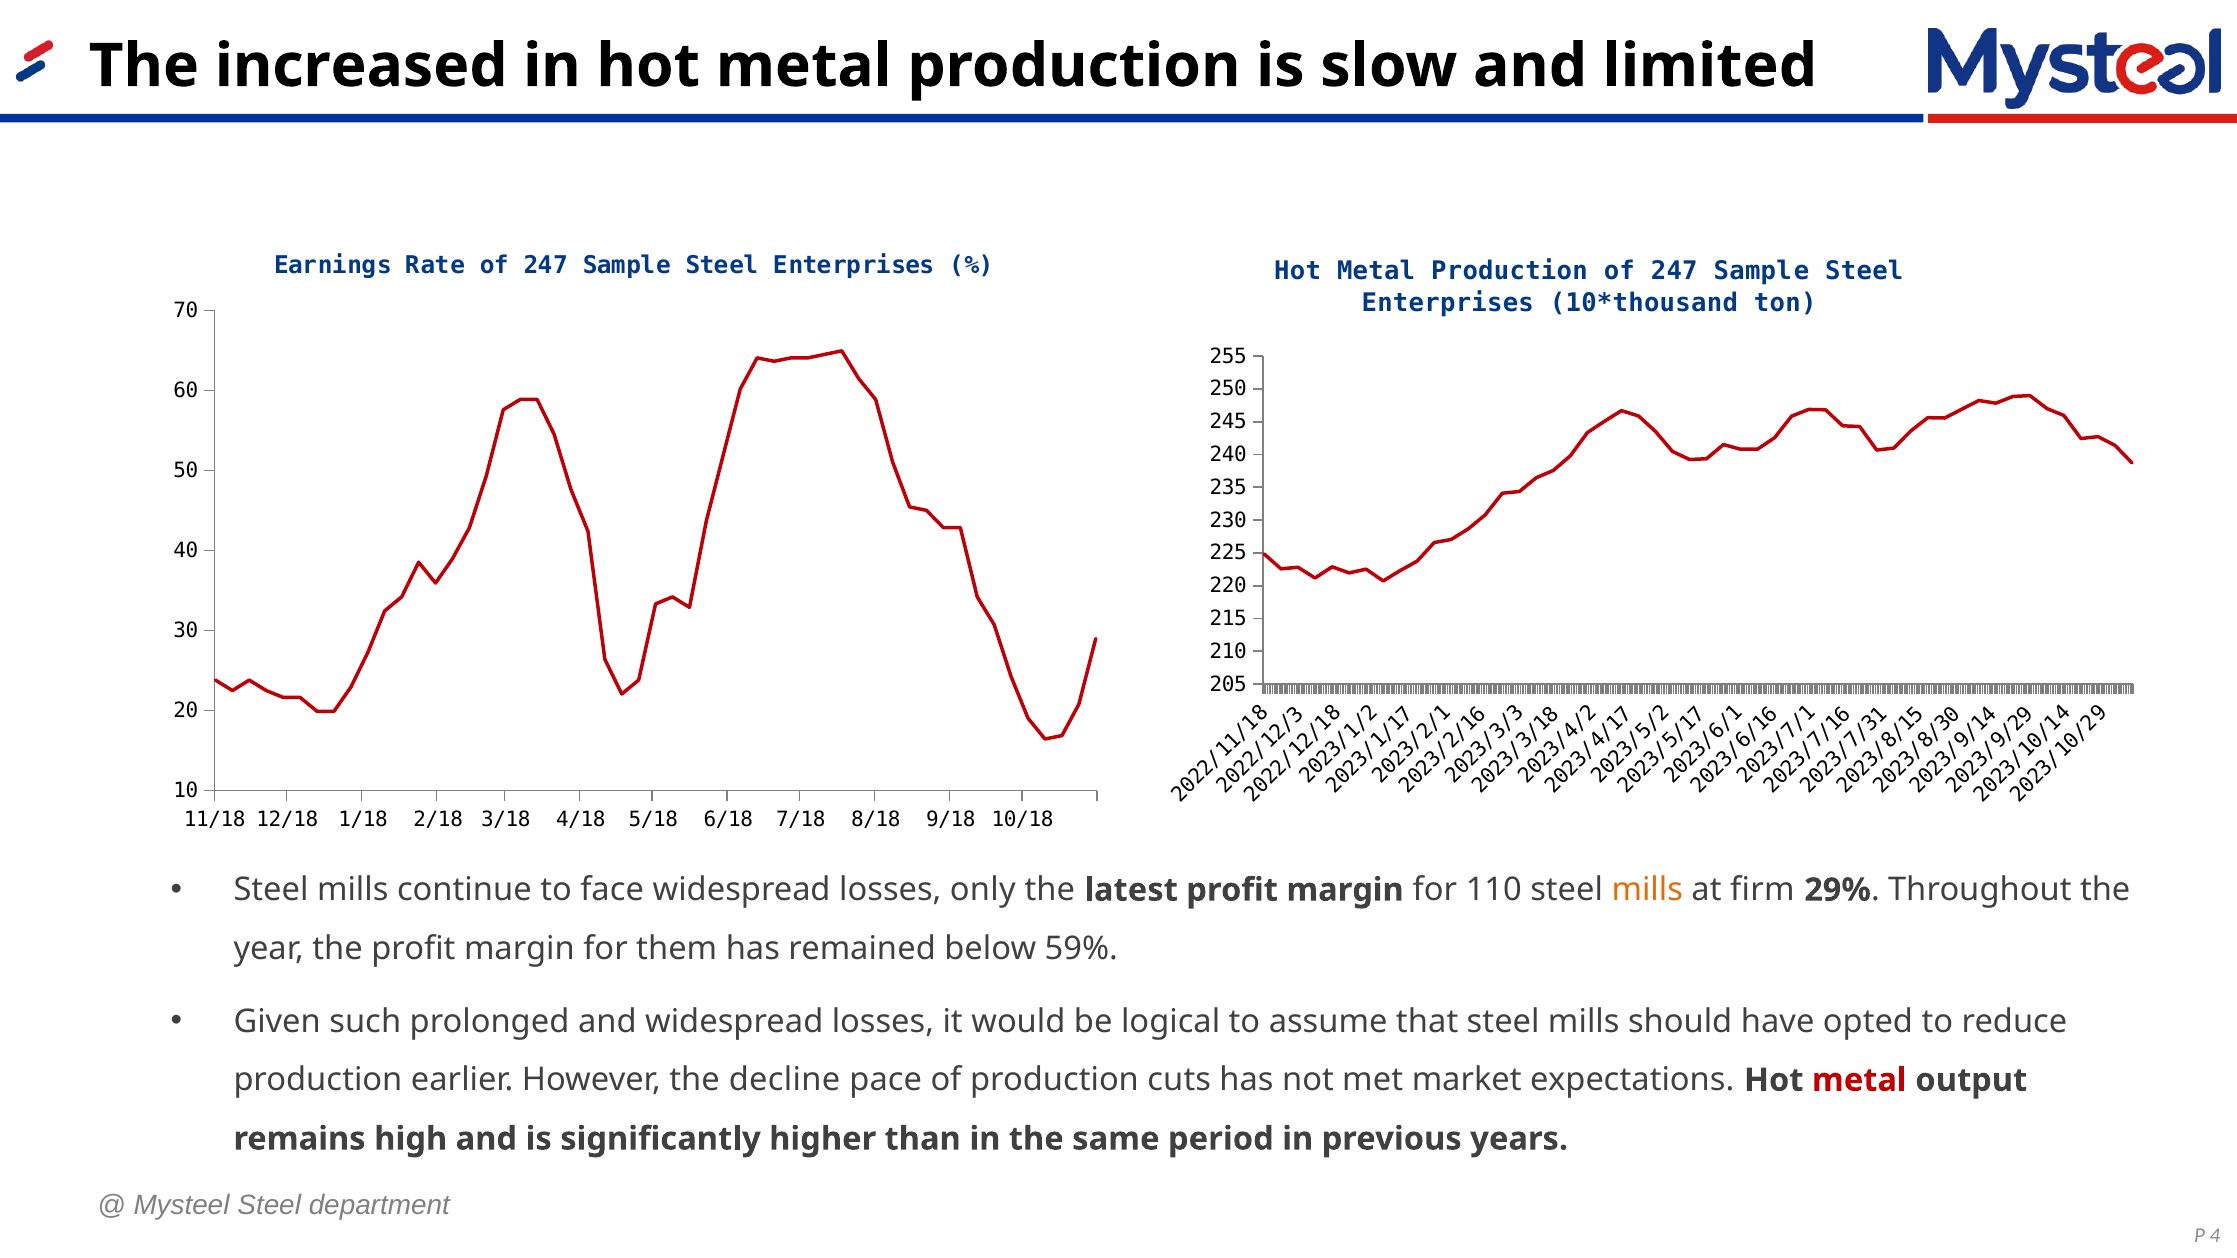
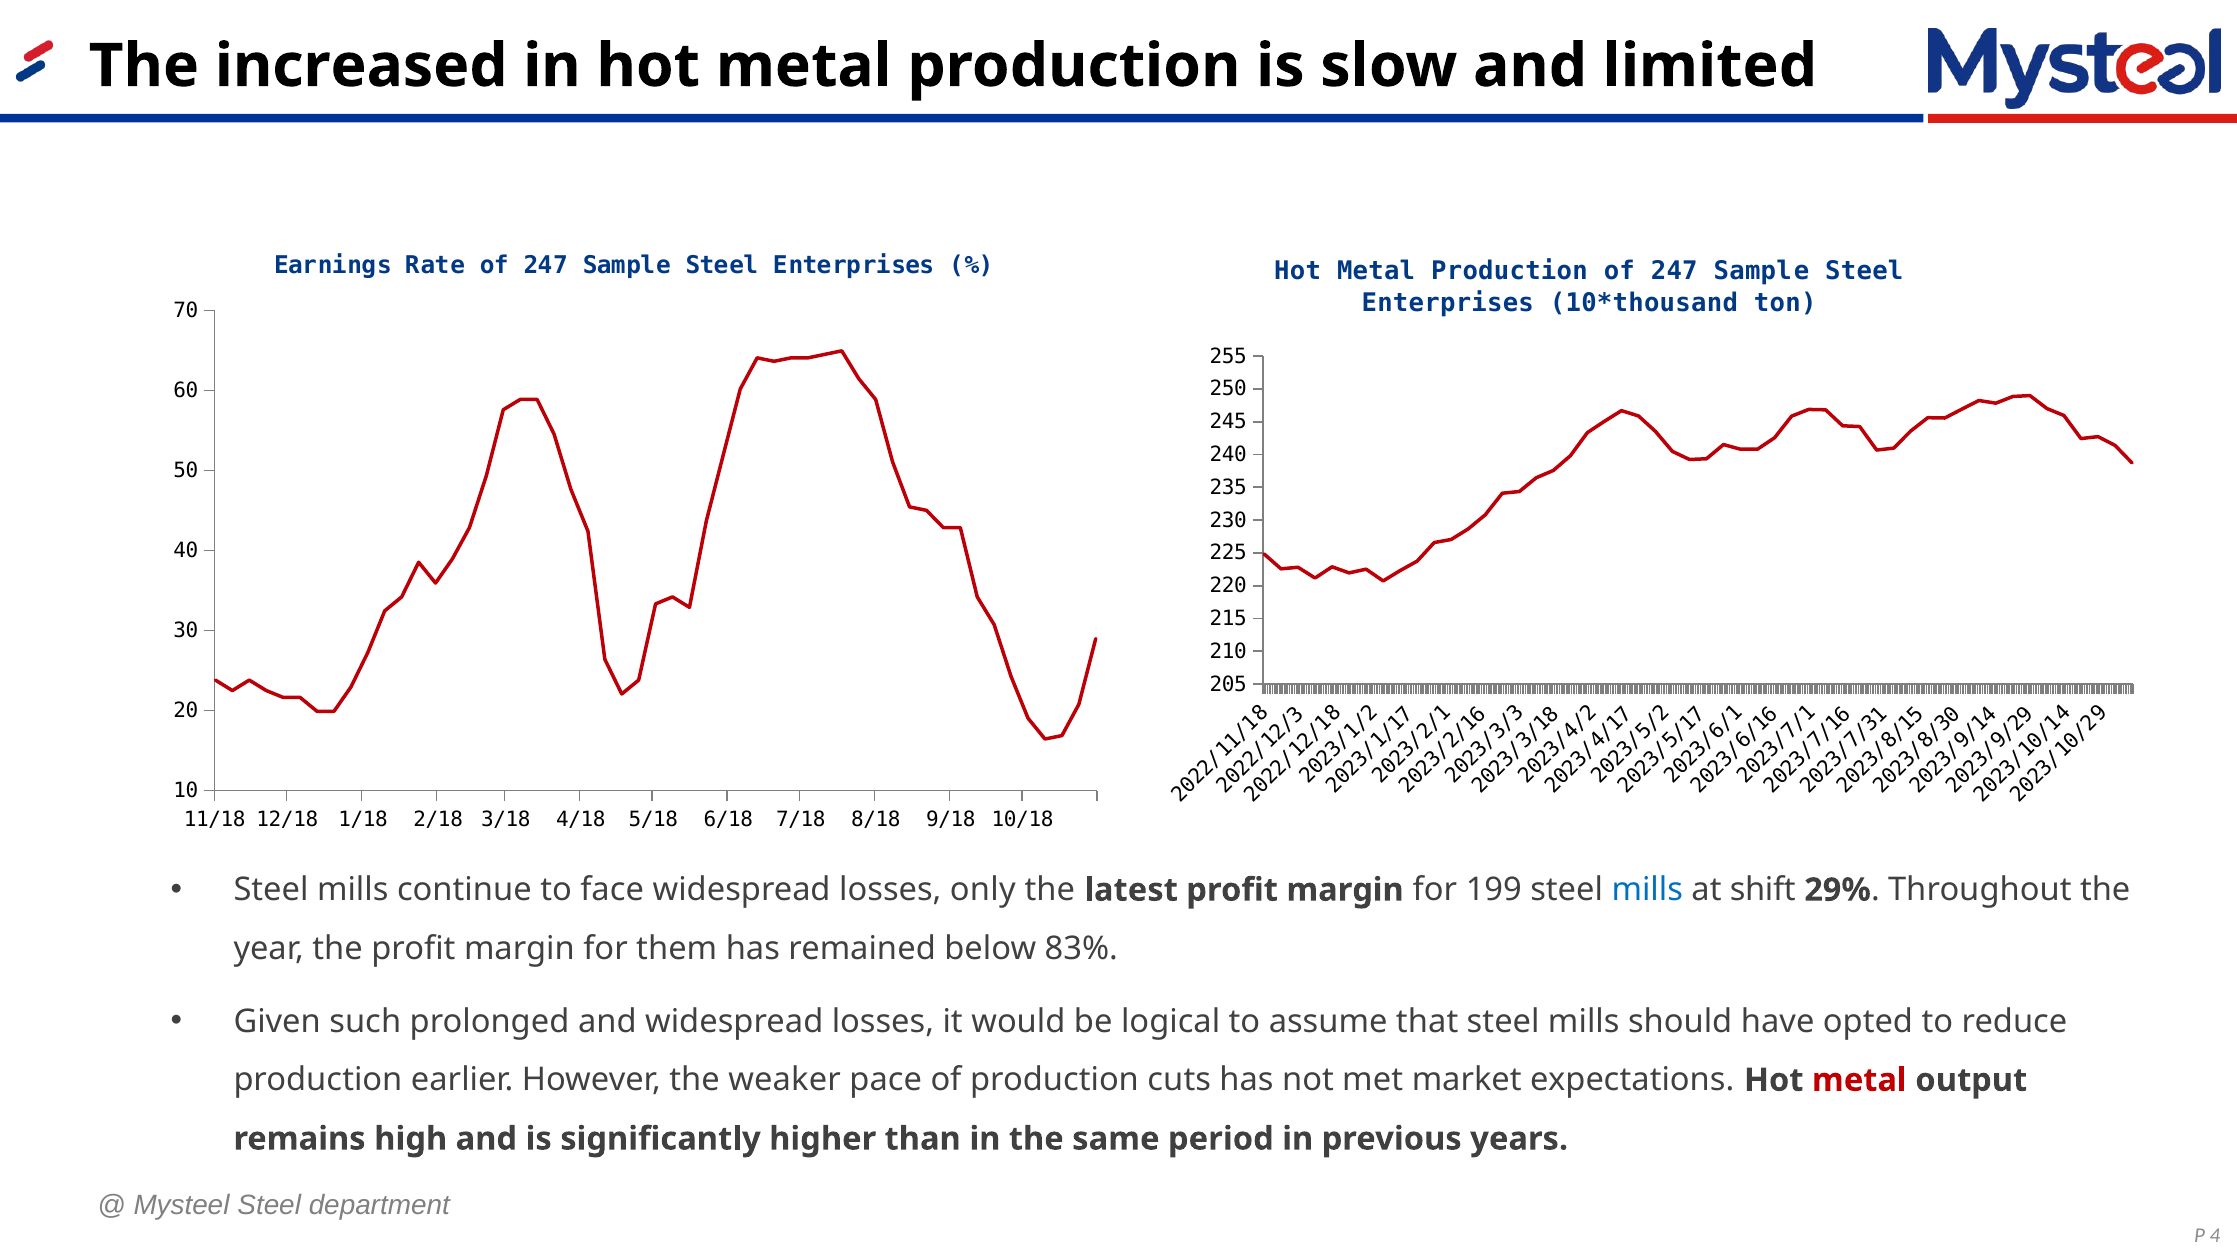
110: 110 -> 199
mills at (1647, 890) colour: orange -> blue
firm: firm -> shift
59%: 59% -> 83%
decline: decline -> weaker
